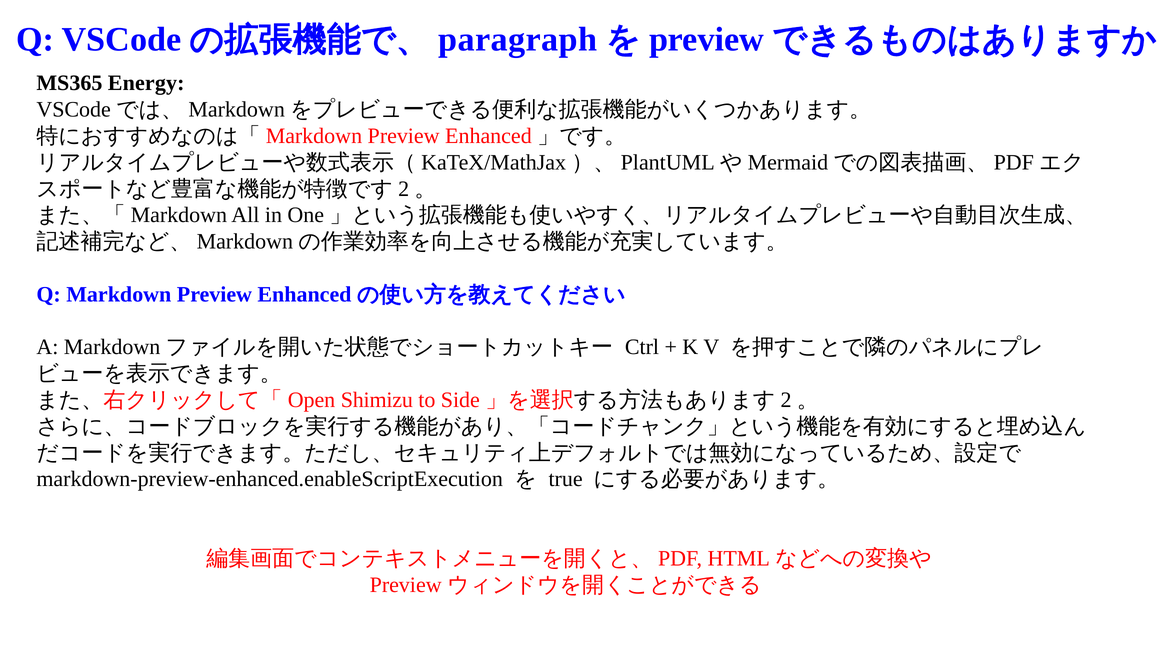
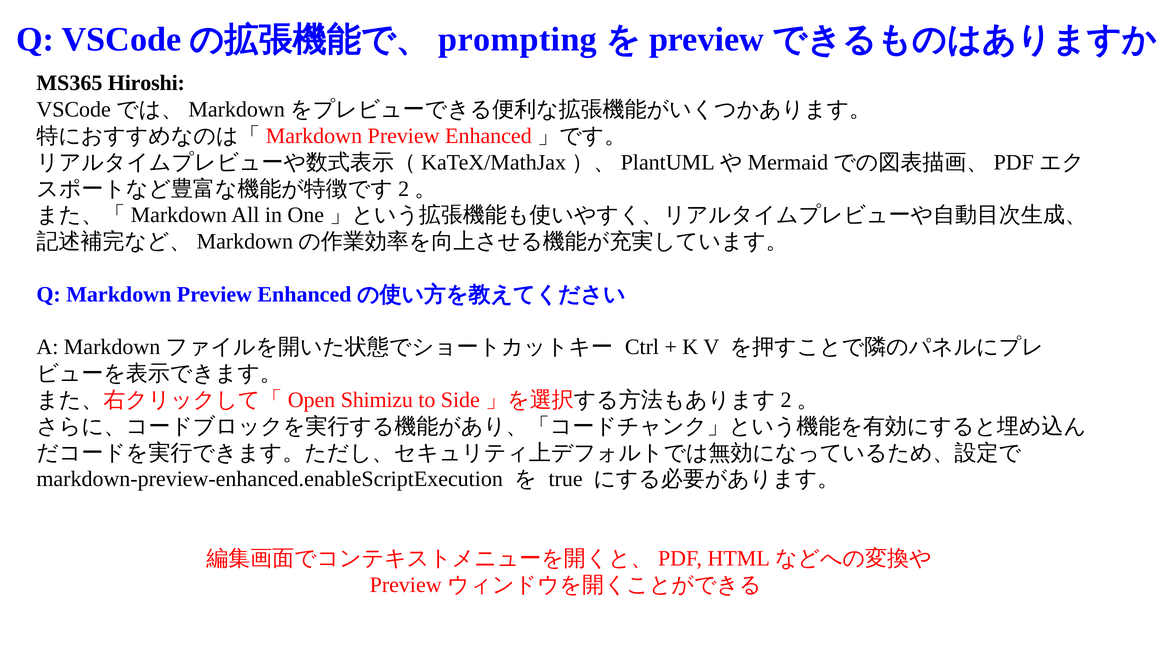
paragraph: paragraph -> prompting
Energy: Energy -> Hiroshi
